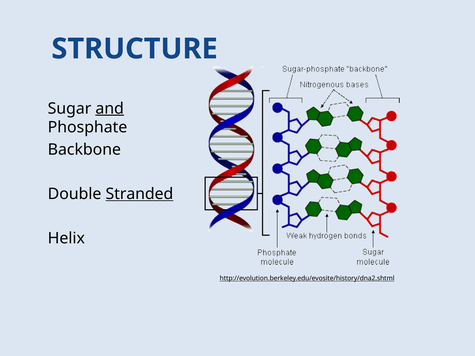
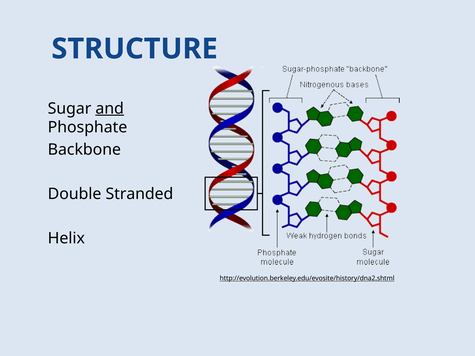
Stranded underline: present -> none
